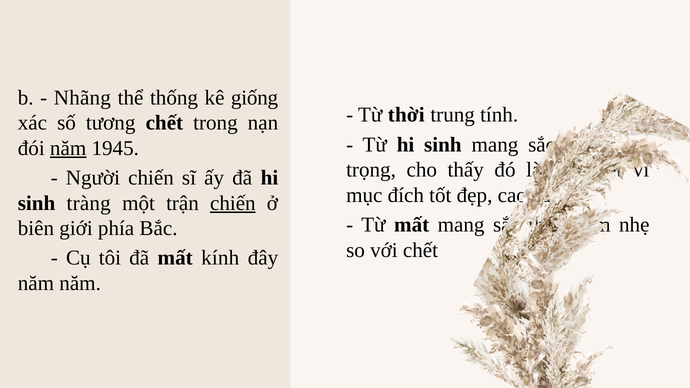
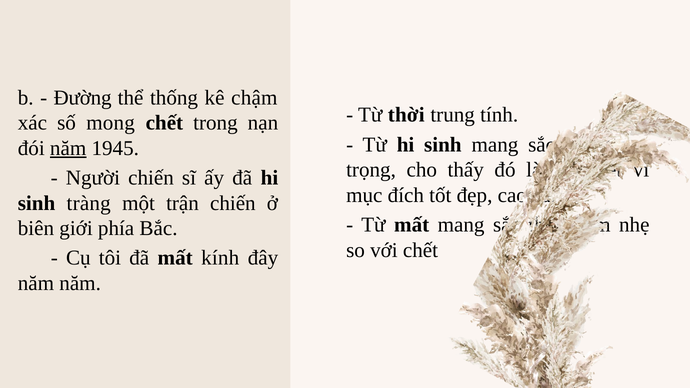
Nhãng: Nhãng -> Đường
giống: giống -> chậm
tương: tương -> mong
chiến at (233, 203) underline: present -> none
